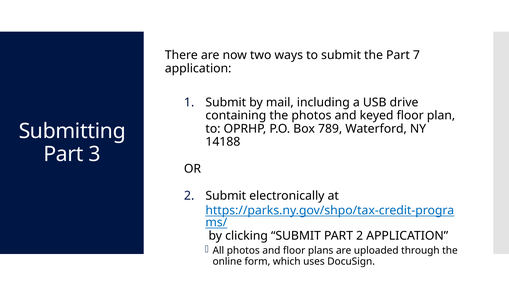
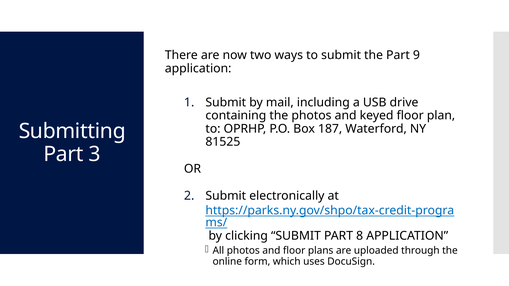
7: 7 -> 9
789: 789 -> 187
14188: 14188 -> 81525
PART 2: 2 -> 8
